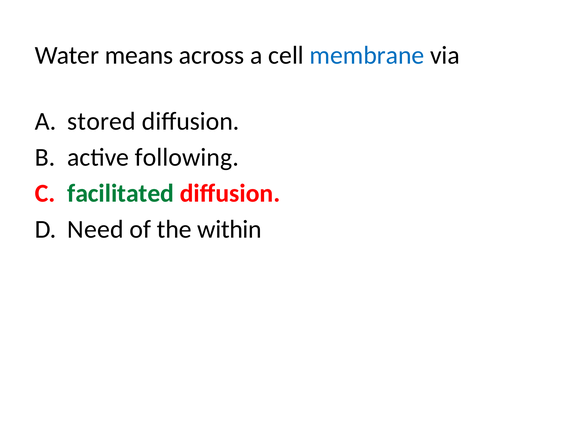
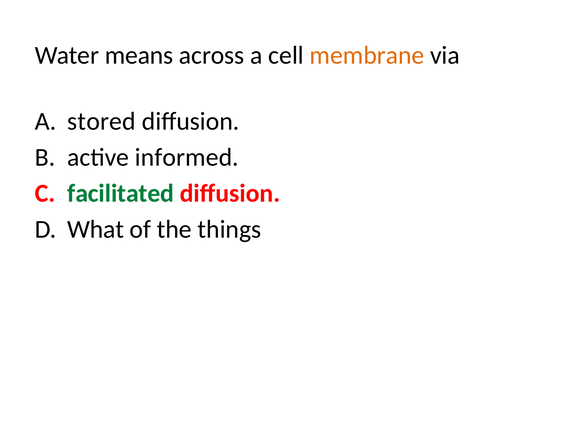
membrane colour: blue -> orange
following: following -> informed
Need: Need -> What
within: within -> things
